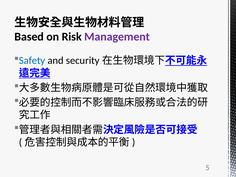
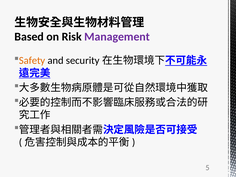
Safety colour: blue -> orange
